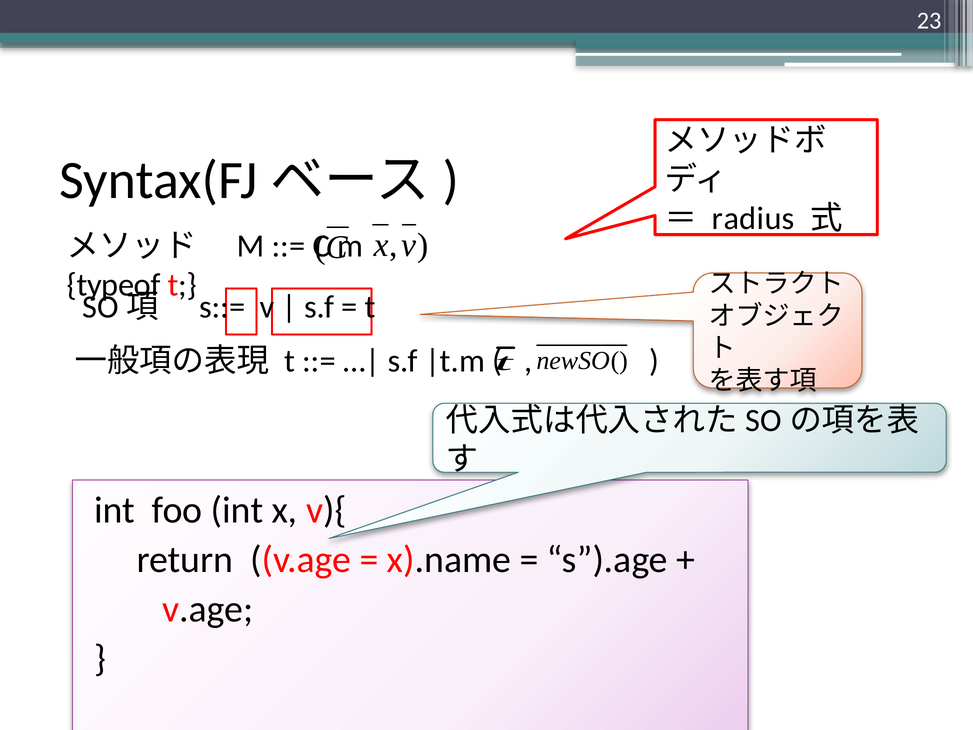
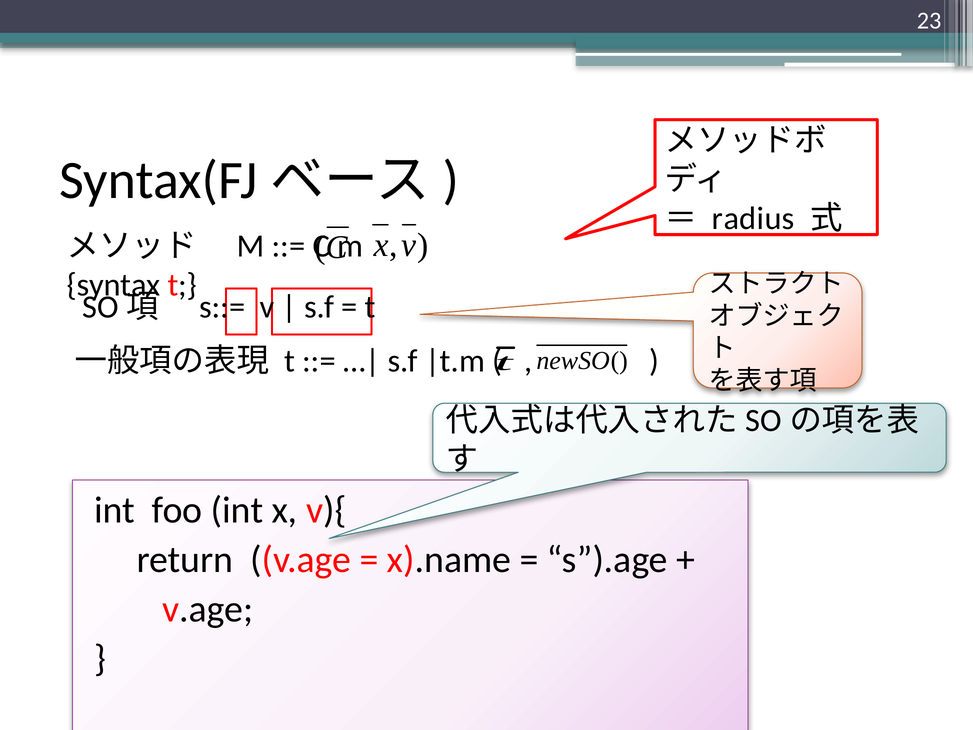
typeof: typeof -> syntax
